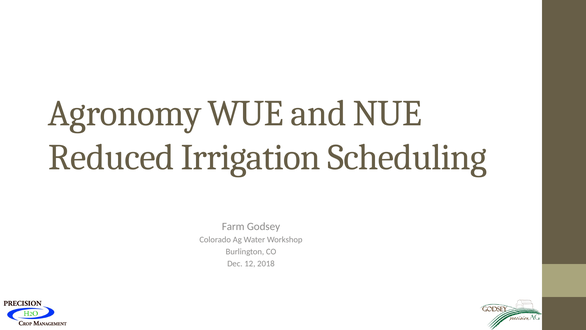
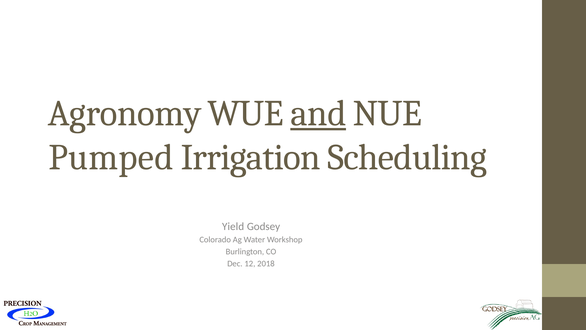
and underline: none -> present
Reduced: Reduced -> Pumped
Farm: Farm -> Yield
